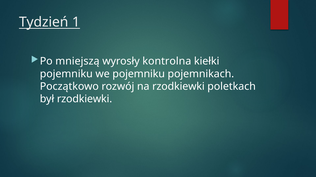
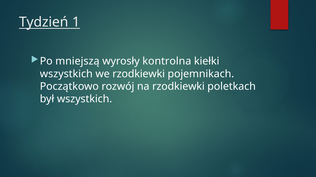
pojemniku at (66, 74): pojemniku -> wszystkich
we pojemniku: pojemniku -> rzodkiewki
był rzodkiewki: rzodkiewki -> wszystkich
